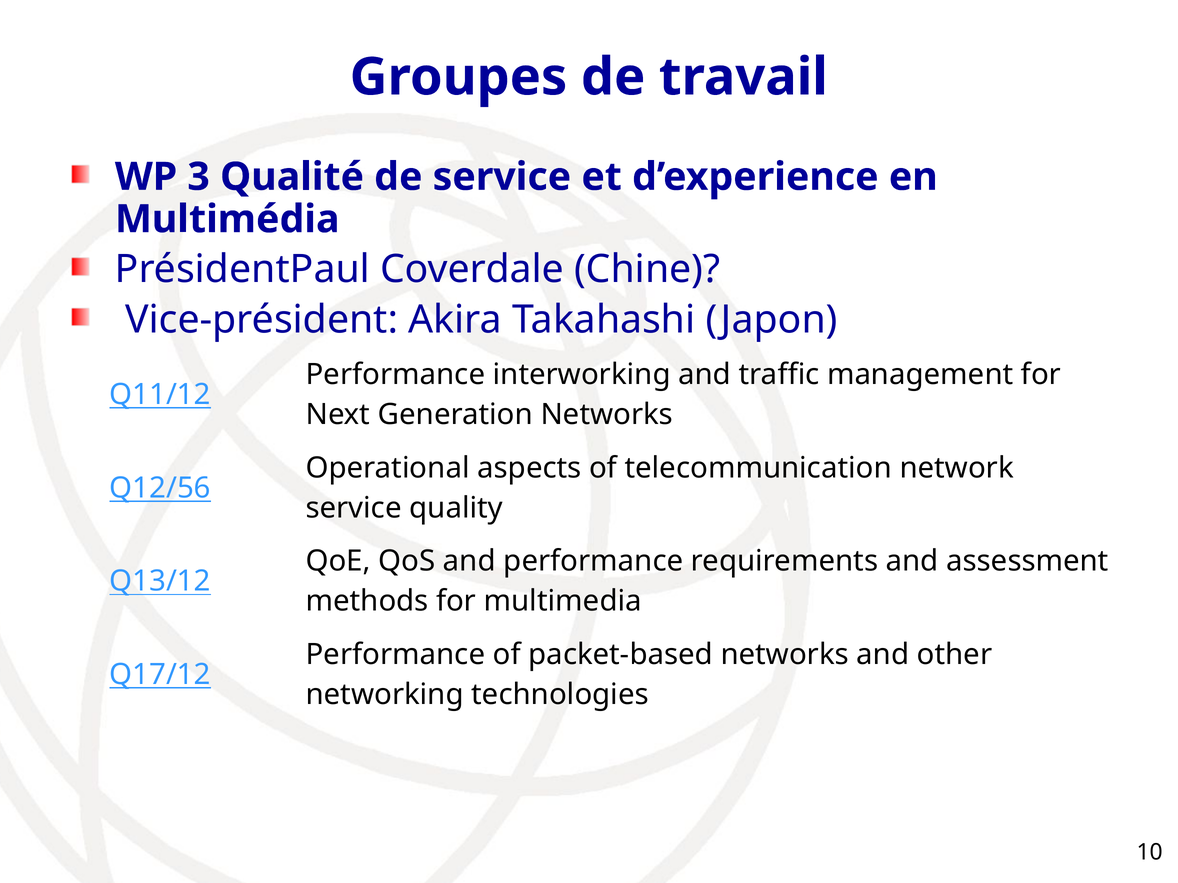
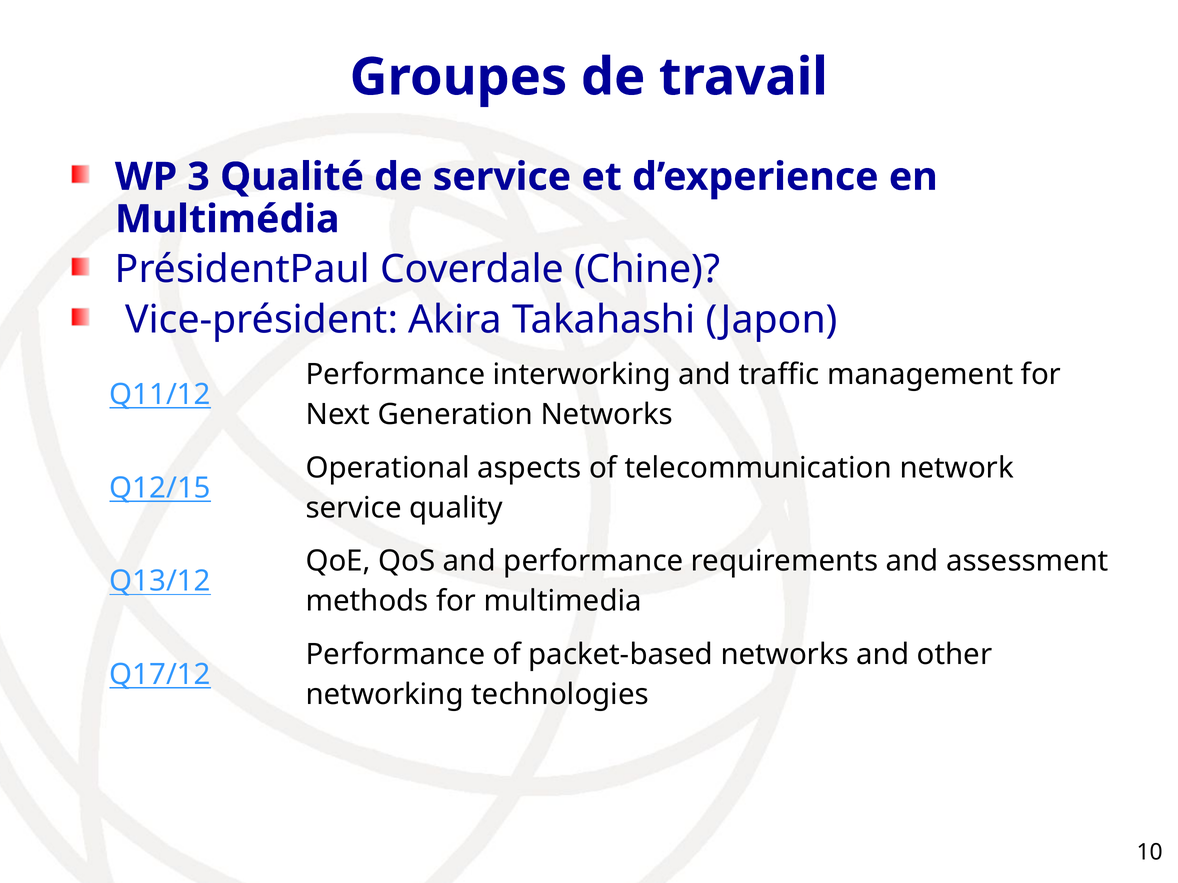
Q12/56: Q12/56 -> Q12/15
